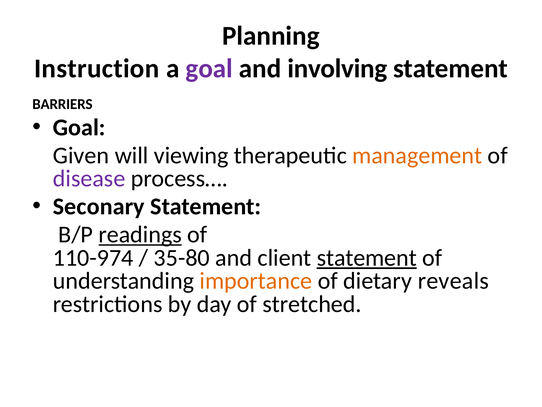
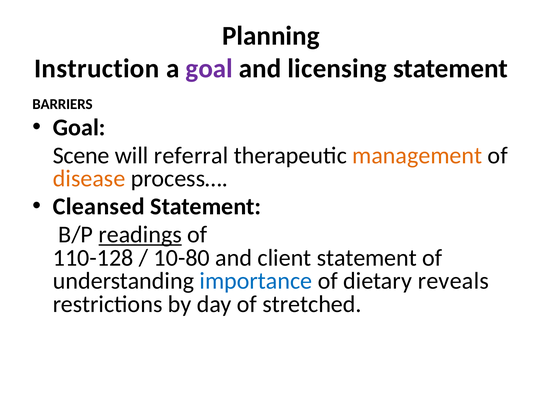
involving: involving -> licensing
Given: Given -> Scene
viewing: viewing -> referral
disease colour: purple -> orange
Seconary: Seconary -> Cleansed
110-974: 110-974 -> 110-128
35-80: 35-80 -> 10-80
statement at (367, 258) underline: present -> none
importance colour: orange -> blue
